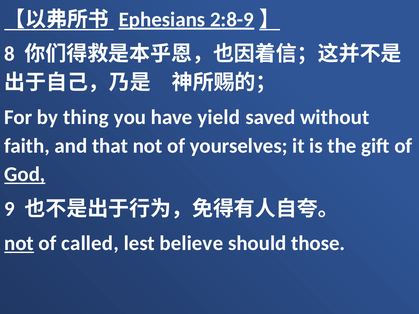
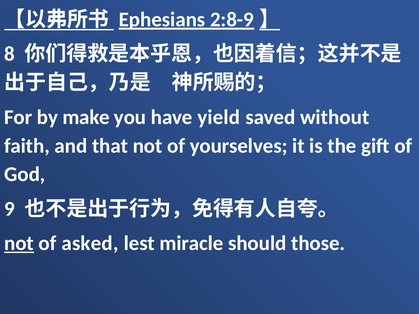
thing: thing -> make
God underline: present -> none
called: called -> asked
believe: believe -> miracle
